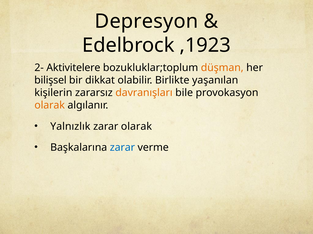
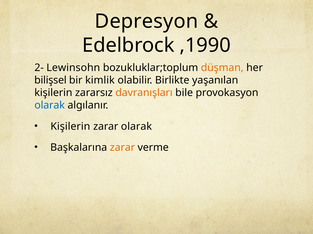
,1923: ,1923 -> ,1990
Aktivitelere: Aktivitelere -> Lewinsohn
dikkat: dikkat -> kimlik
olarak at (50, 106) colour: orange -> blue
Yalnızlık at (70, 127): Yalnızlık -> Kişilerin
zarar at (122, 148) colour: blue -> orange
